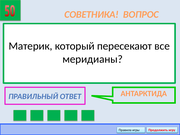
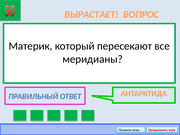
СОВЕТНИКА: СОВЕТНИКА -> ВЫРАСТАЕТ
